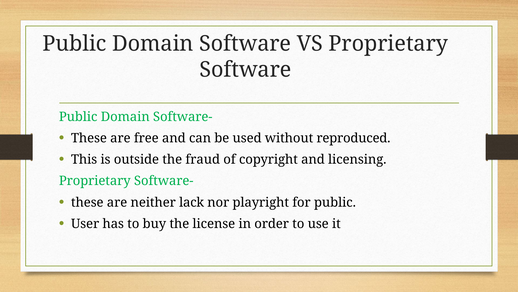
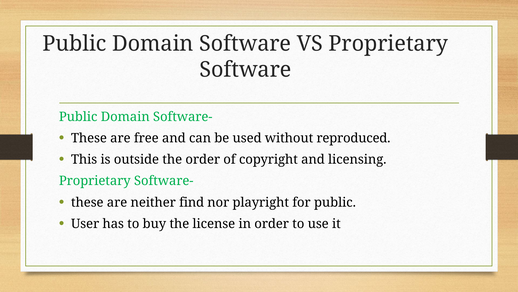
the fraud: fraud -> order
lack: lack -> find
